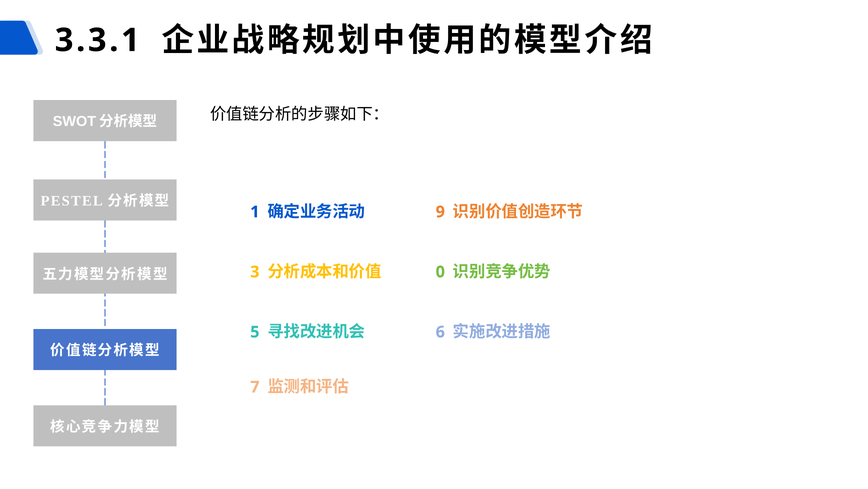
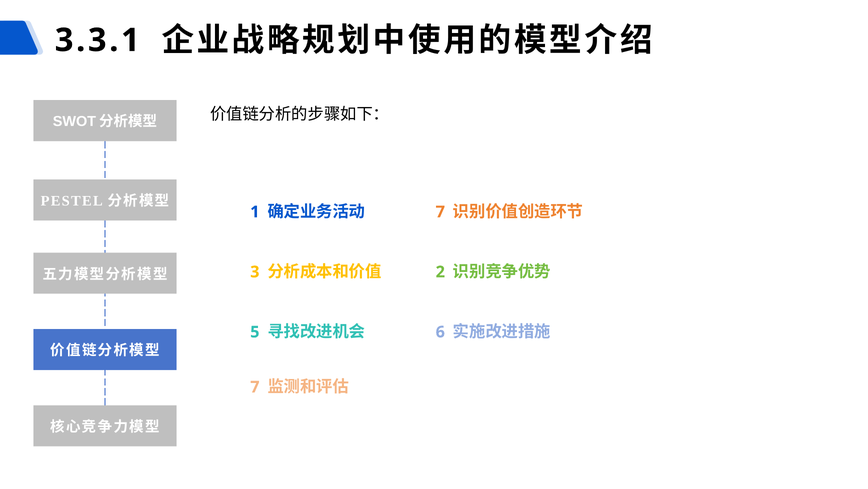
9 at (440, 212): 9 -> 7
0: 0 -> 2
